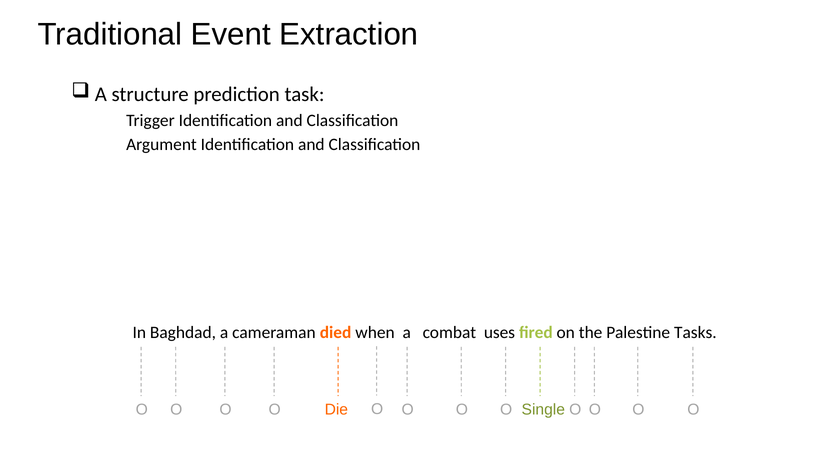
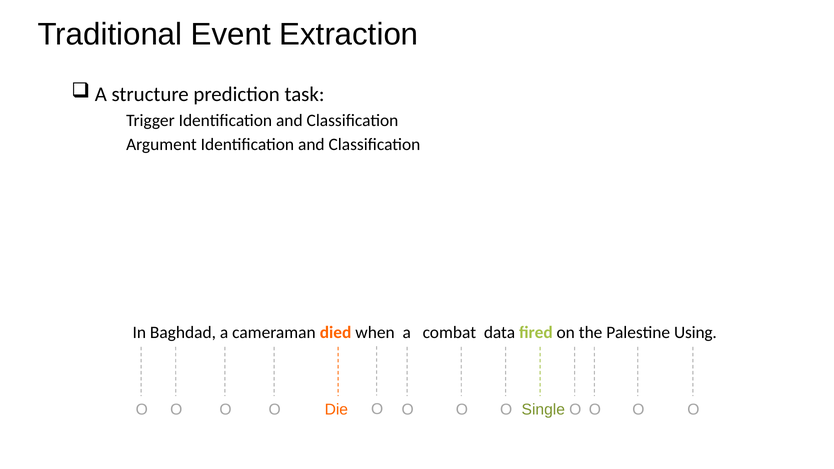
uses: uses -> data
Tasks: Tasks -> Using
